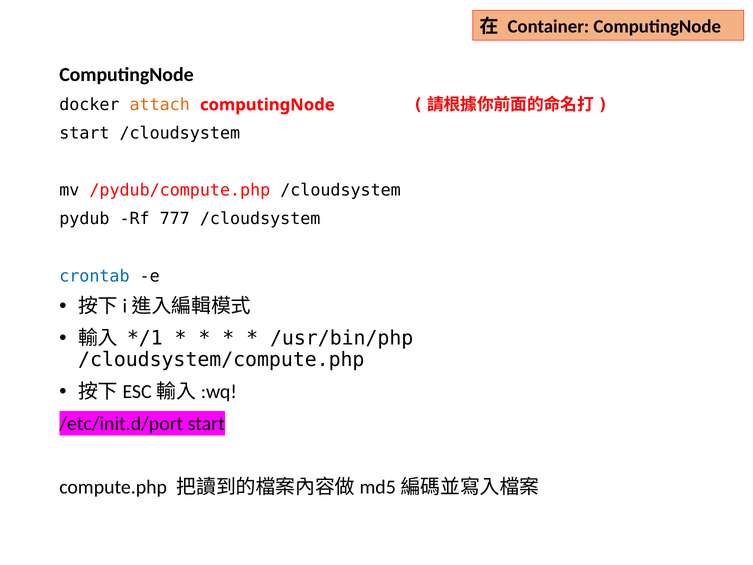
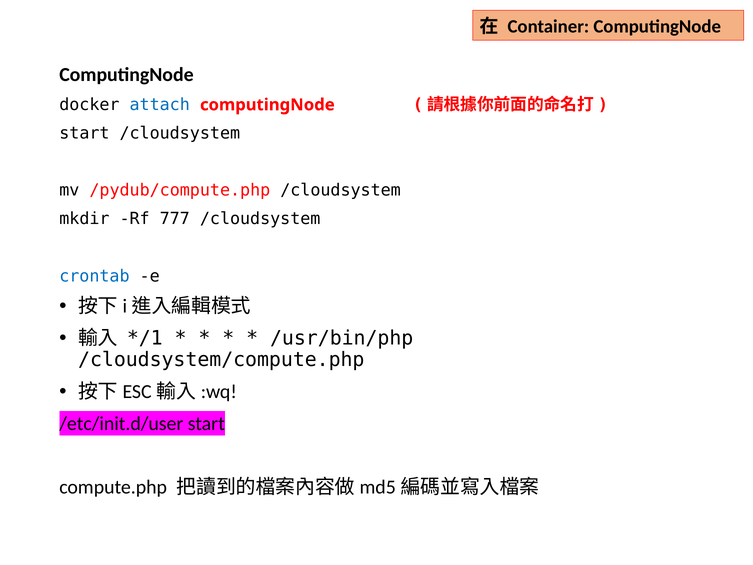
attach colour: orange -> blue
pydub: pydub -> mkdir
/etc/init.d/port: /etc/init.d/port -> /etc/init.d/user
